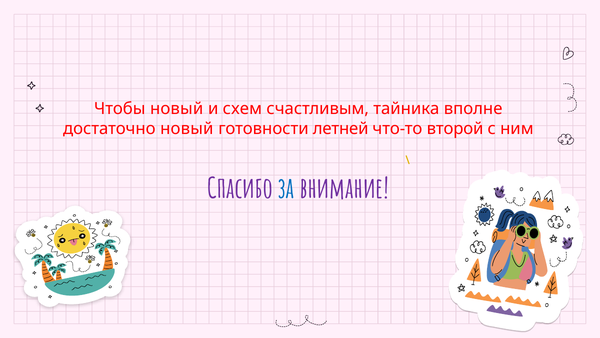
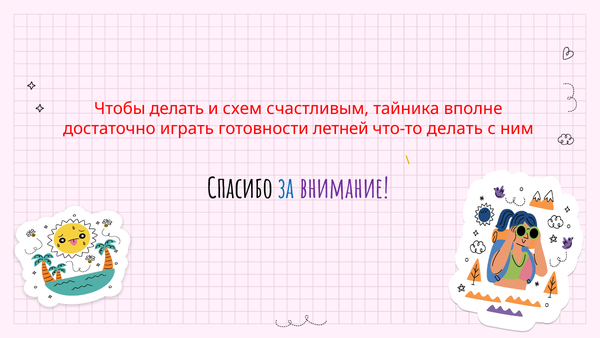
Чтобы новый: новый -> делать
достаточно новый: новый -> играть
что-то второй: второй -> делать
Спасибо colour: purple -> black
